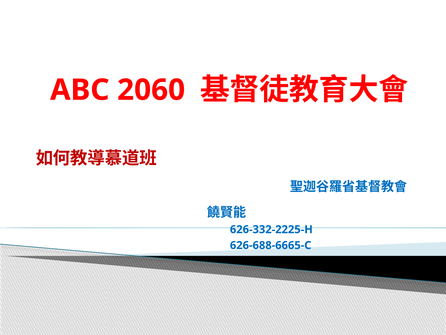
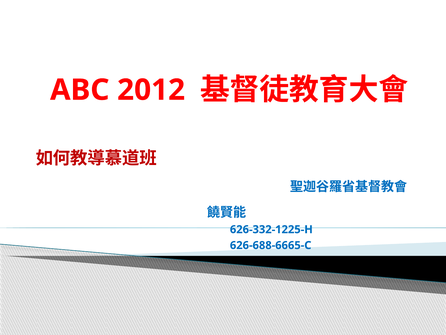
2060: 2060 -> 2012
626-332-2225-H: 626-332-2225-H -> 626-332-1225-H
